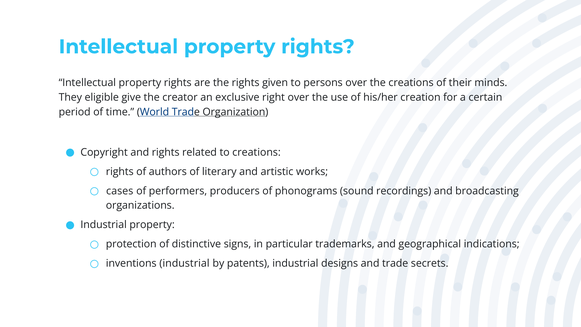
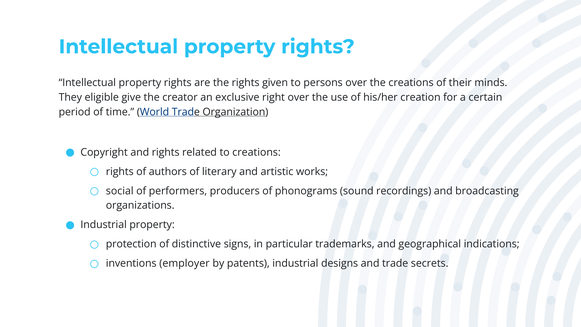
cases: cases -> social
inventions industrial: industrial -> employer
